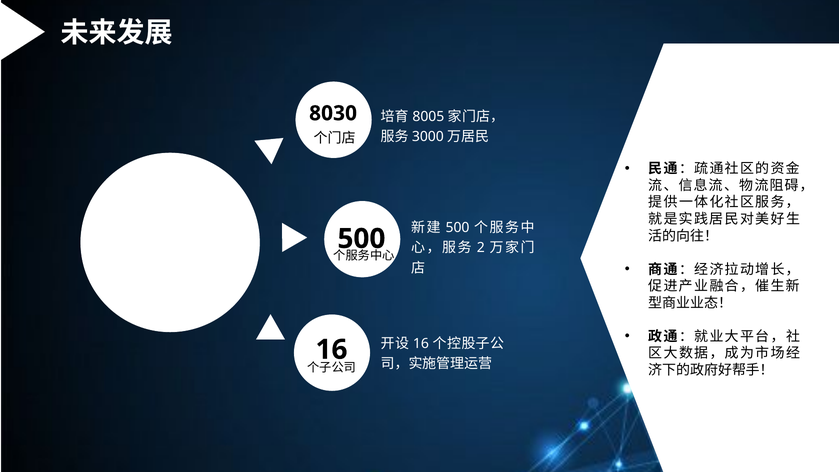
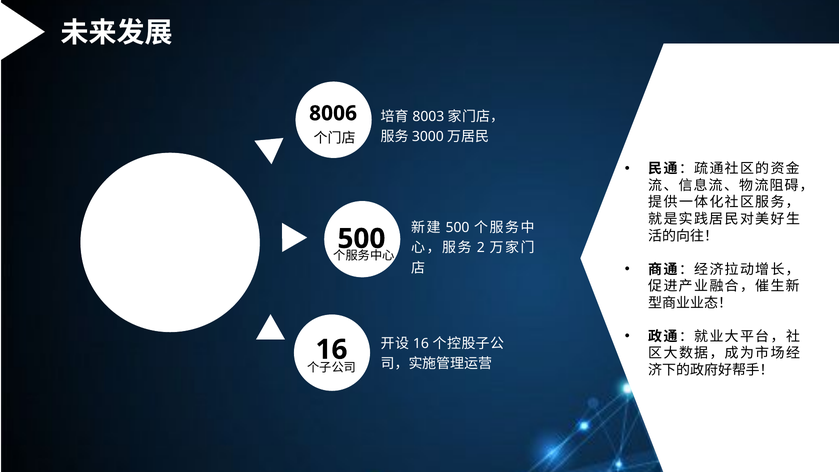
8030: 8030 -> 8006
8005: 8005 -> 8003
